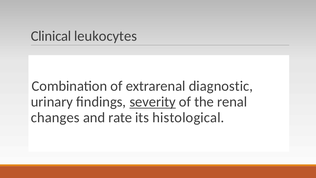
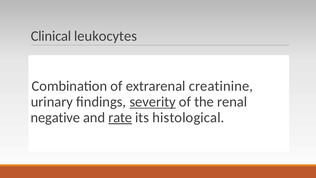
diagnostic: diagnostic -> creatinine
changes: changes -> negative
rate underline: none -> present
